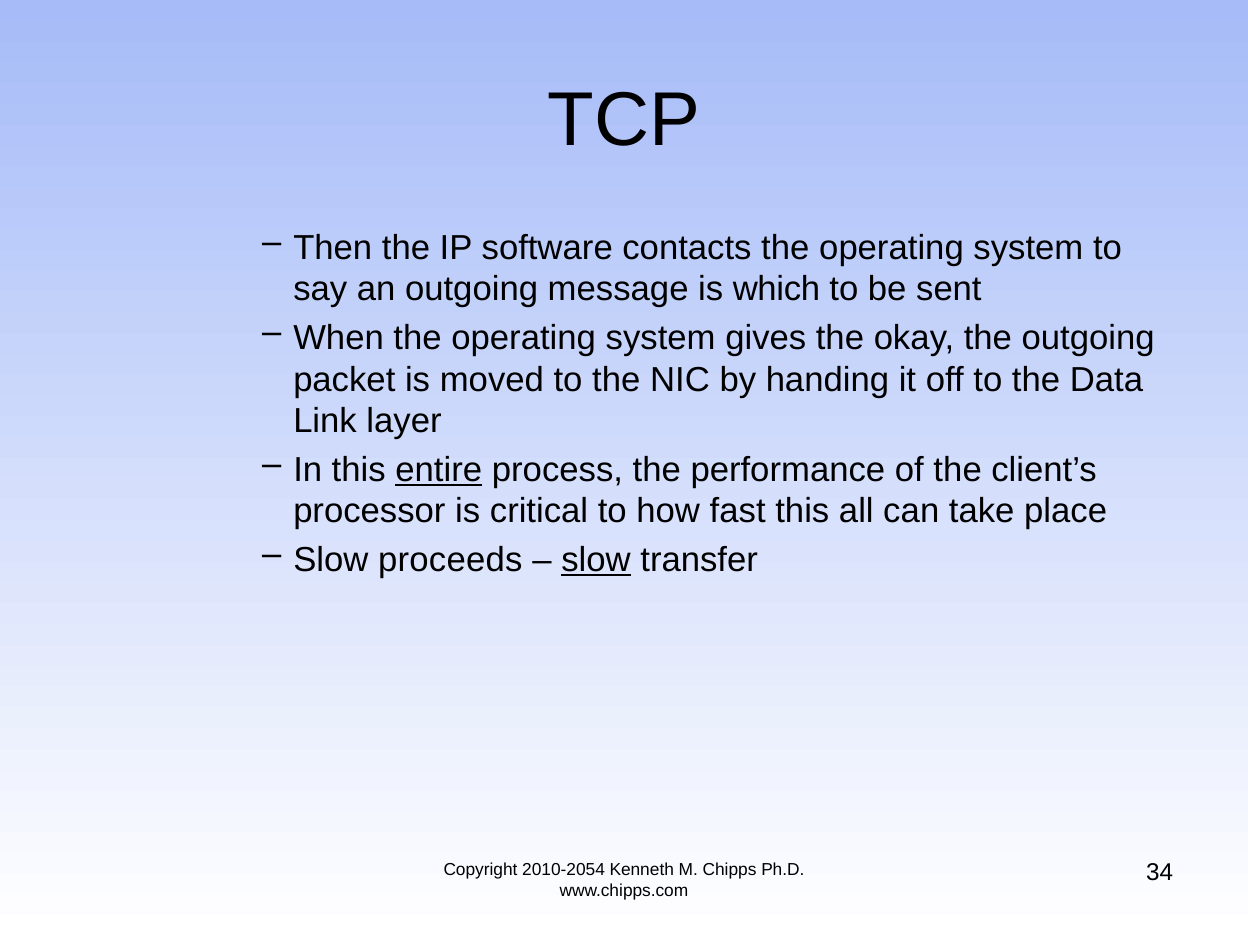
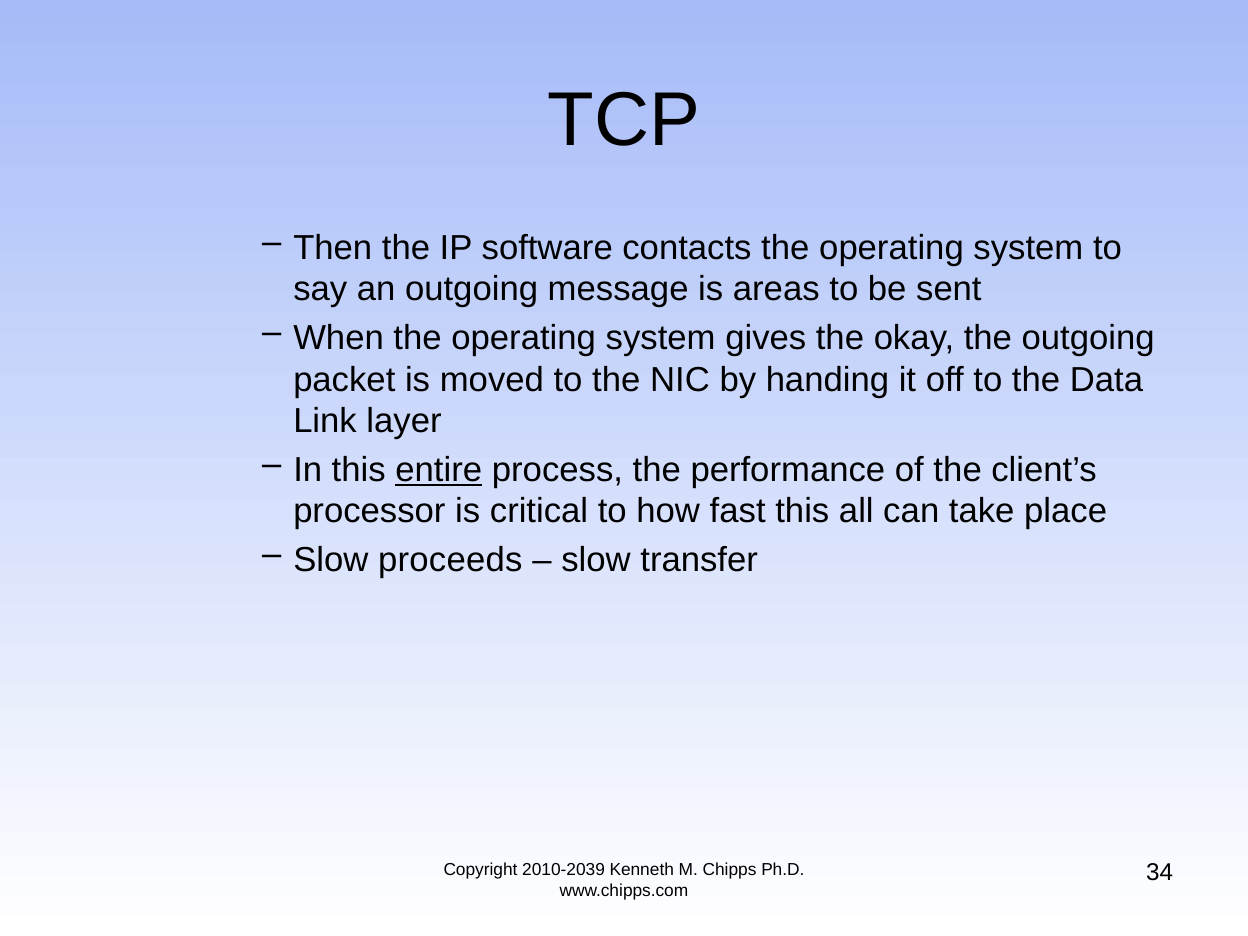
which: which -> areas
slow at (596, 560) underline: present -> none
2010-2054: 2010-2054 -> 2010-2039
